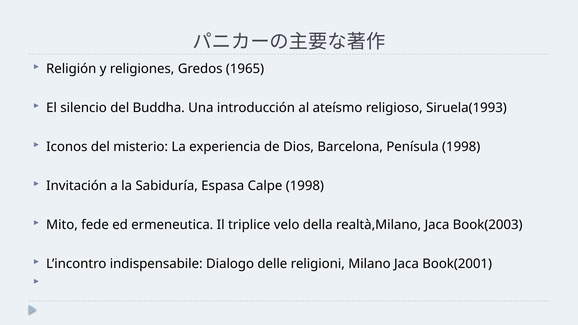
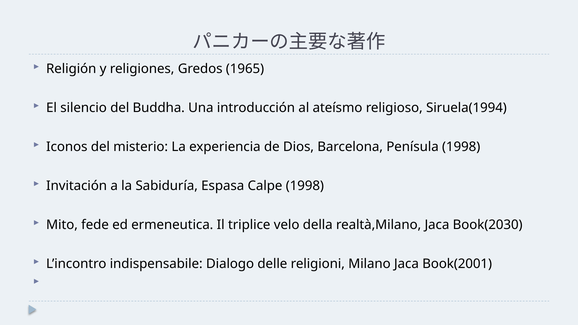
Siruela(1993: Siruela(1993 -> Siruela(1994
Book(2003: Book(2003 -> Book(2030
